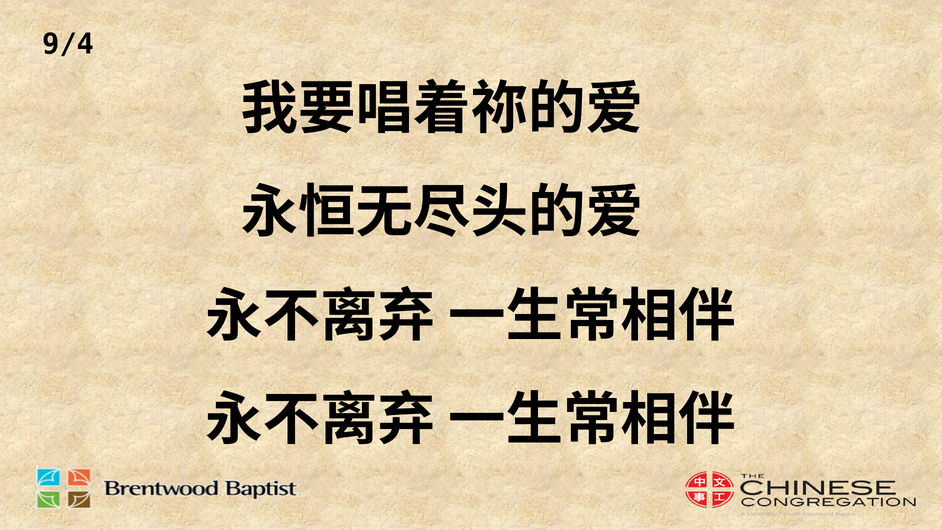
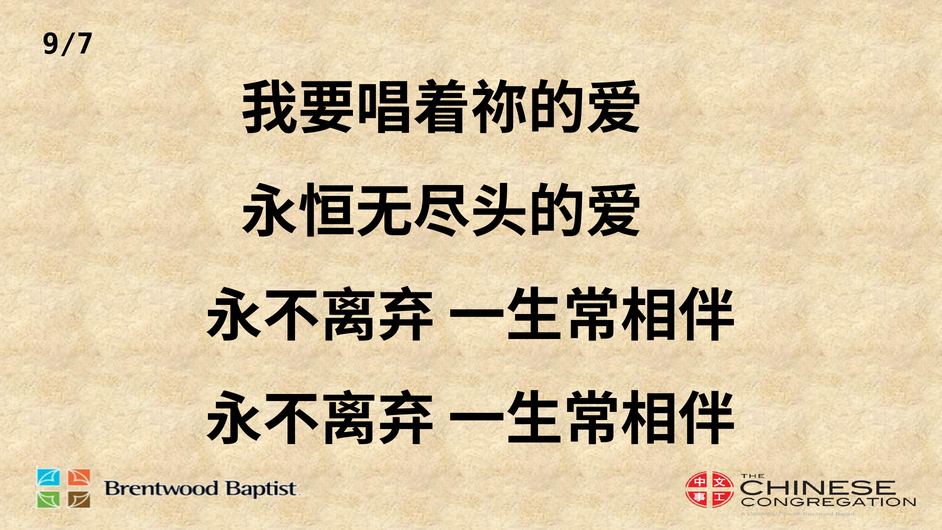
9/4: 9/4 -> 9/7
